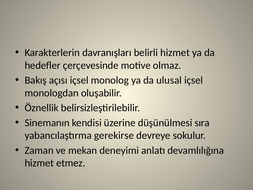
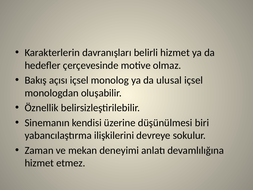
sıra: sıra -> biri
gerekirse: gerekirse -> ilişkilerini
